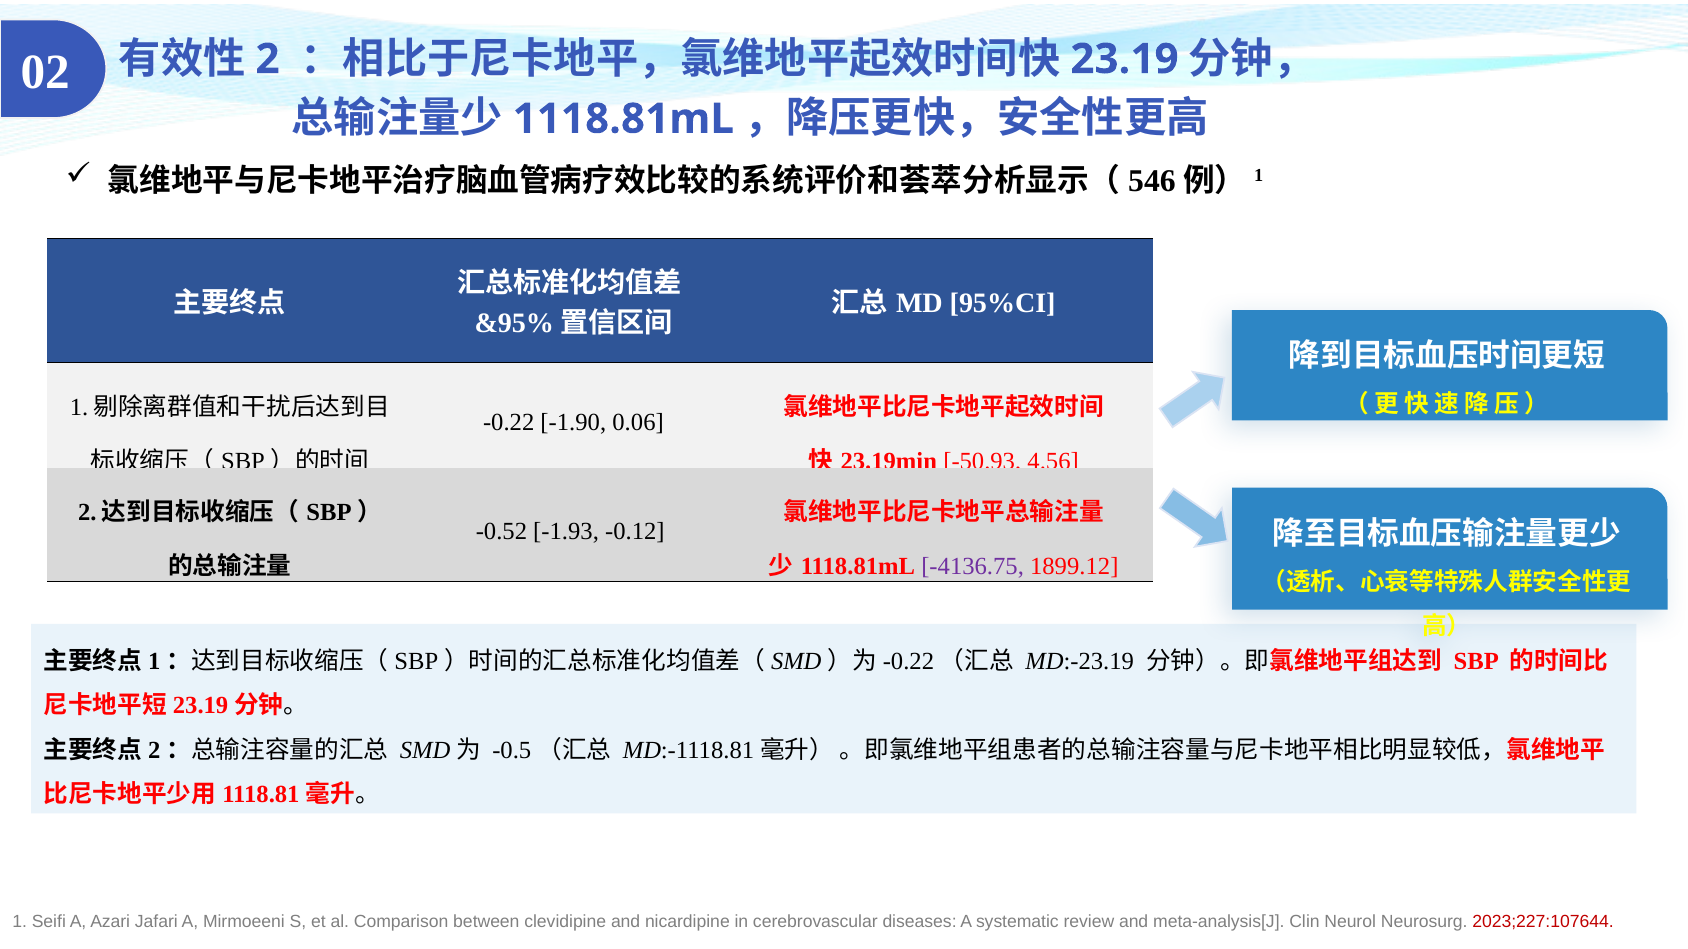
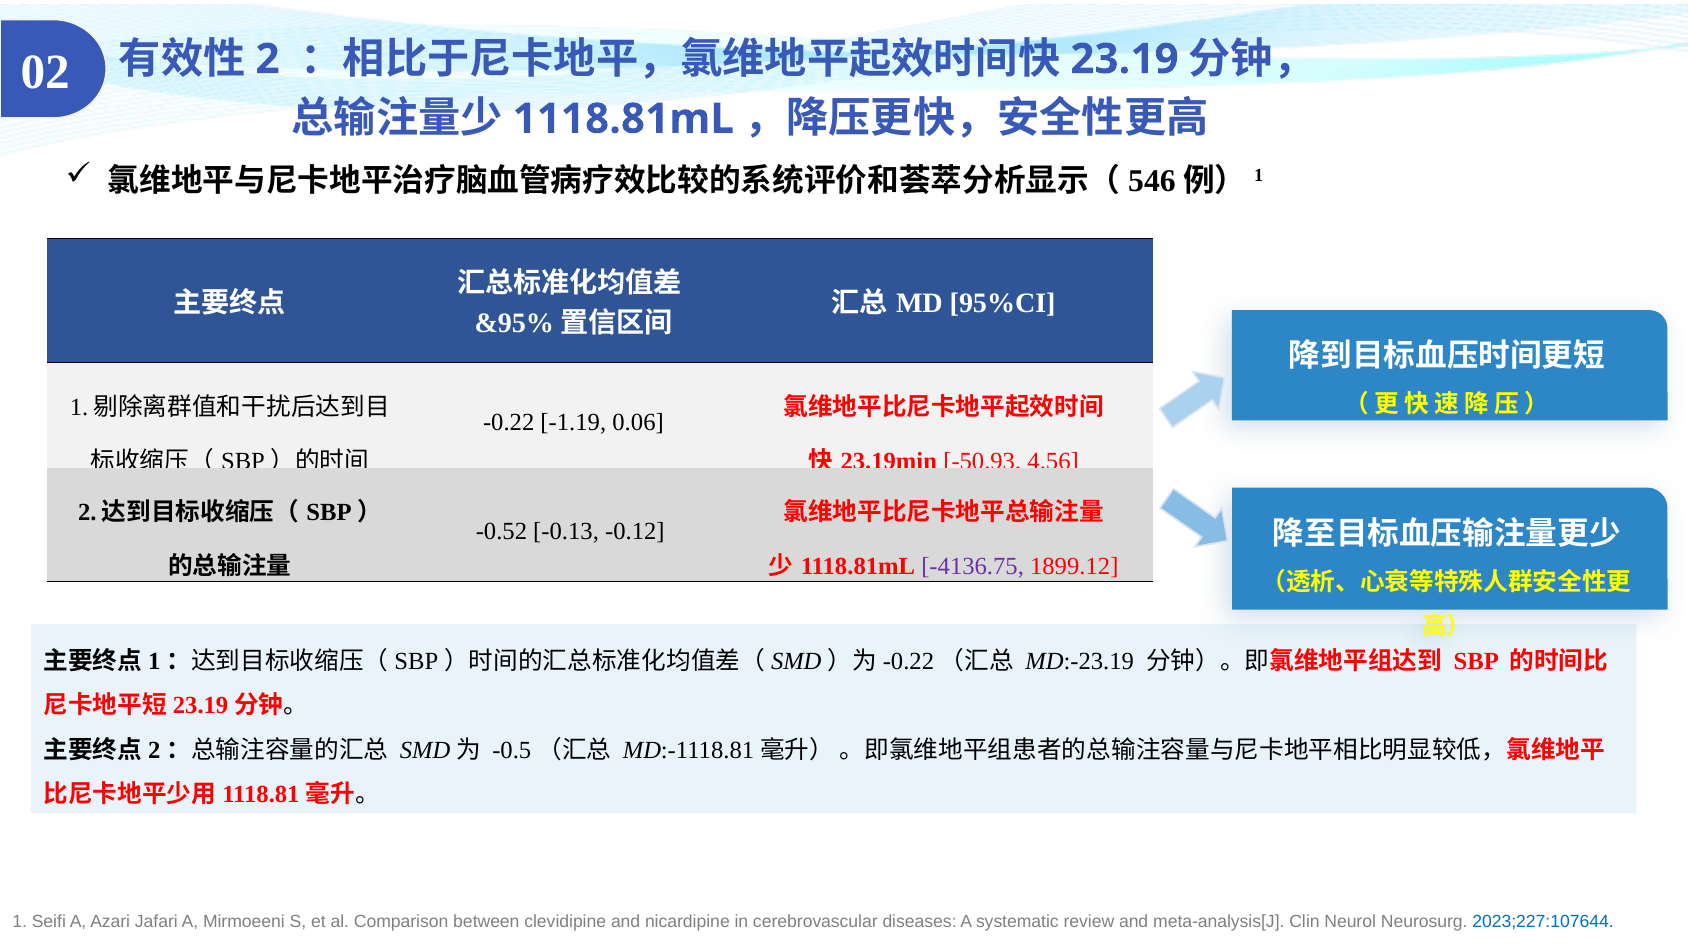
-1.90: -1.90 -> -1.19
-1.93: -1.93 -> -0.13
2023;227:107644 colour: red -> blue
